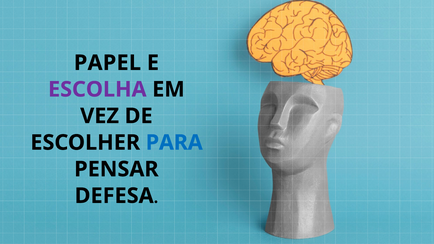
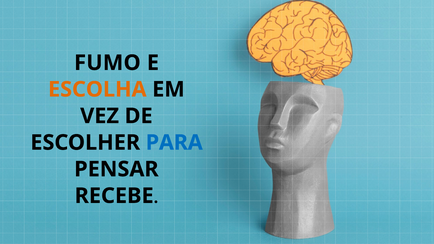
PAPEL: PAPEL -> FUMO
ESCOLHA colour: purple -> orange
DEFESA: DEFESA -> RECEBE
